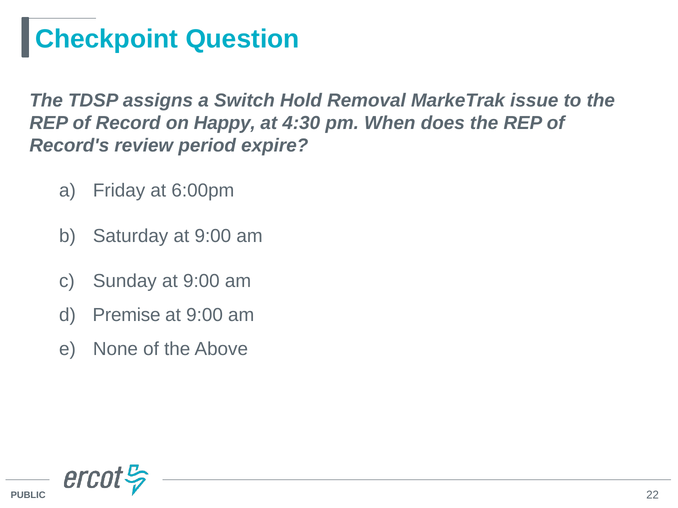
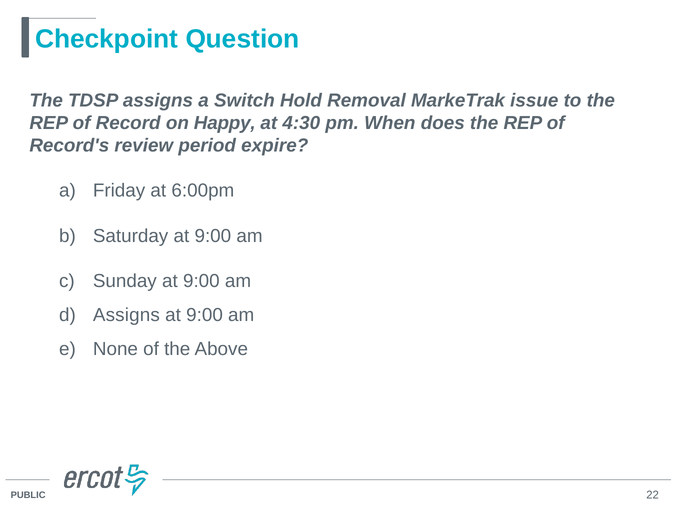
d Premise: Premise -> Assigns
